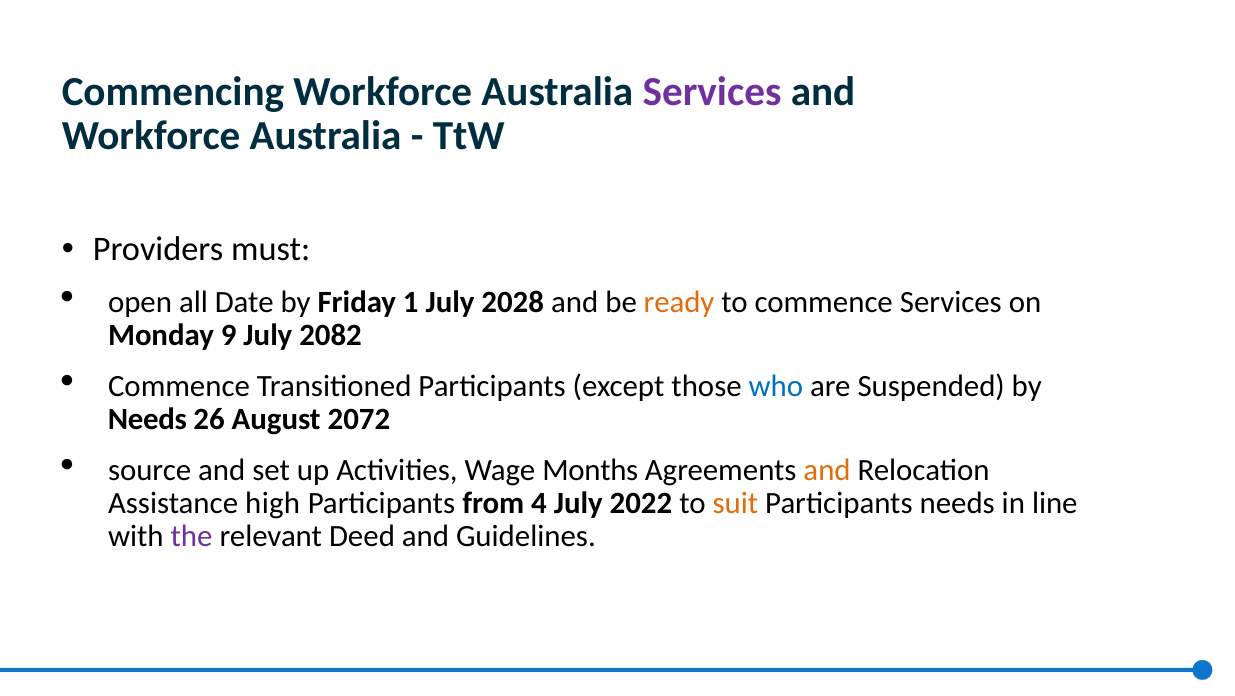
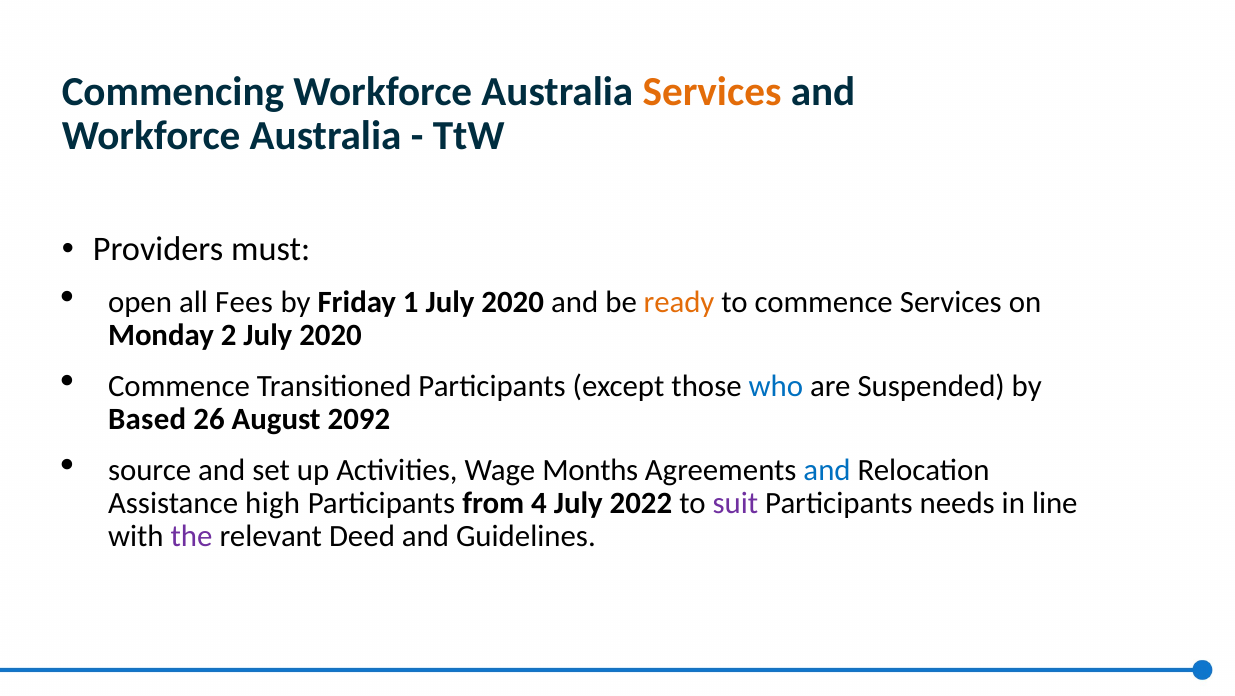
Services at (712, 92) colour: purple -> orange
Date: Date -> Fees
1 July 2028: 2028 -> 2020
9: 9 -> 2
2082 at (331, 335): 2082 -> 2020
Needs at (147, 419): Needs -> Based
2072: 2072 -> 2092
and at (827, 469) colour: orange -> blue
suit colour: orange -> purple
